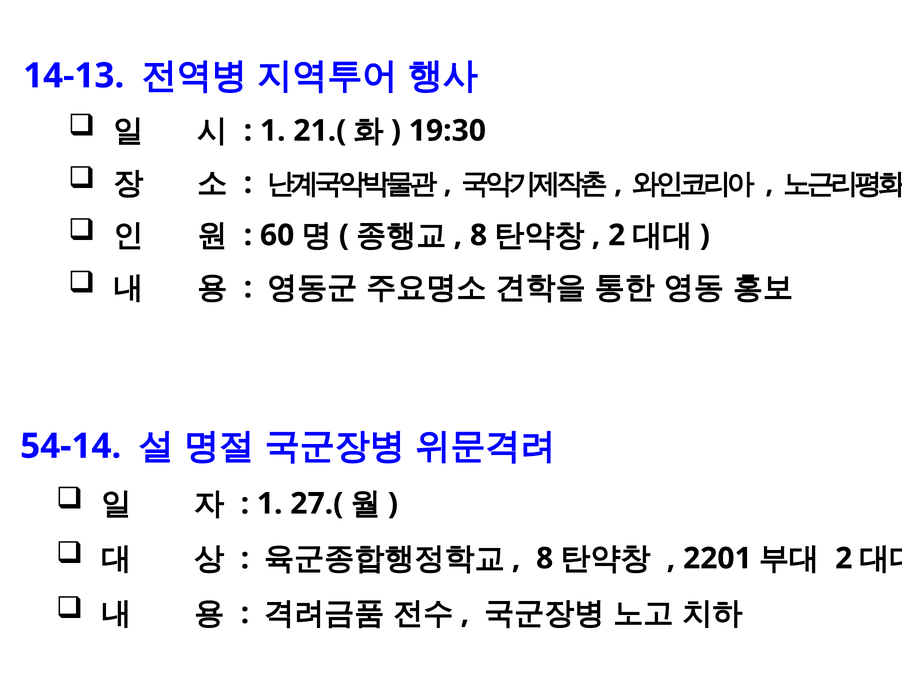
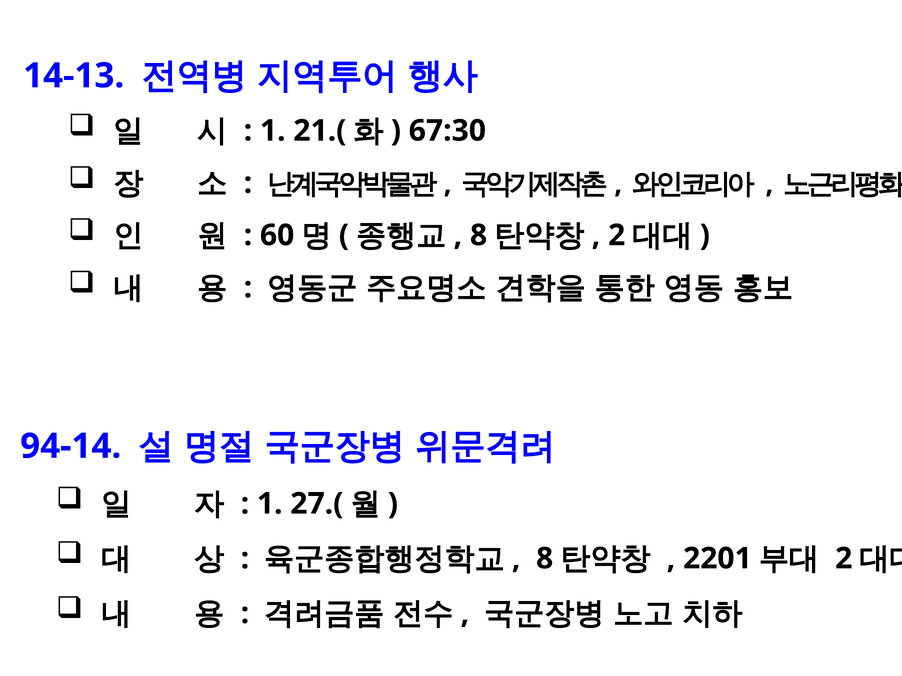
19:30: 19:30 -> 67:30
54-14: 54-14 -> 94-14
